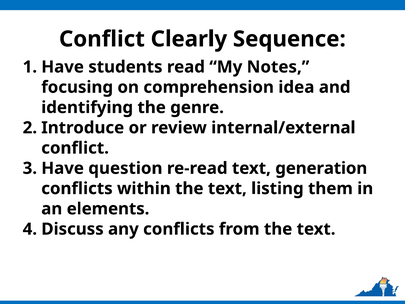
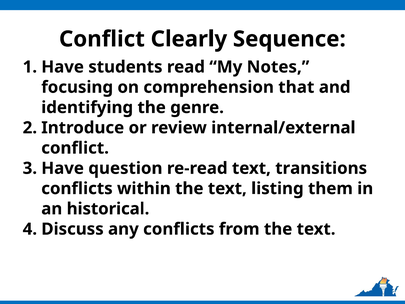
idea: idea -> that
generation: generation -> transitions
elements: elements -> historical
